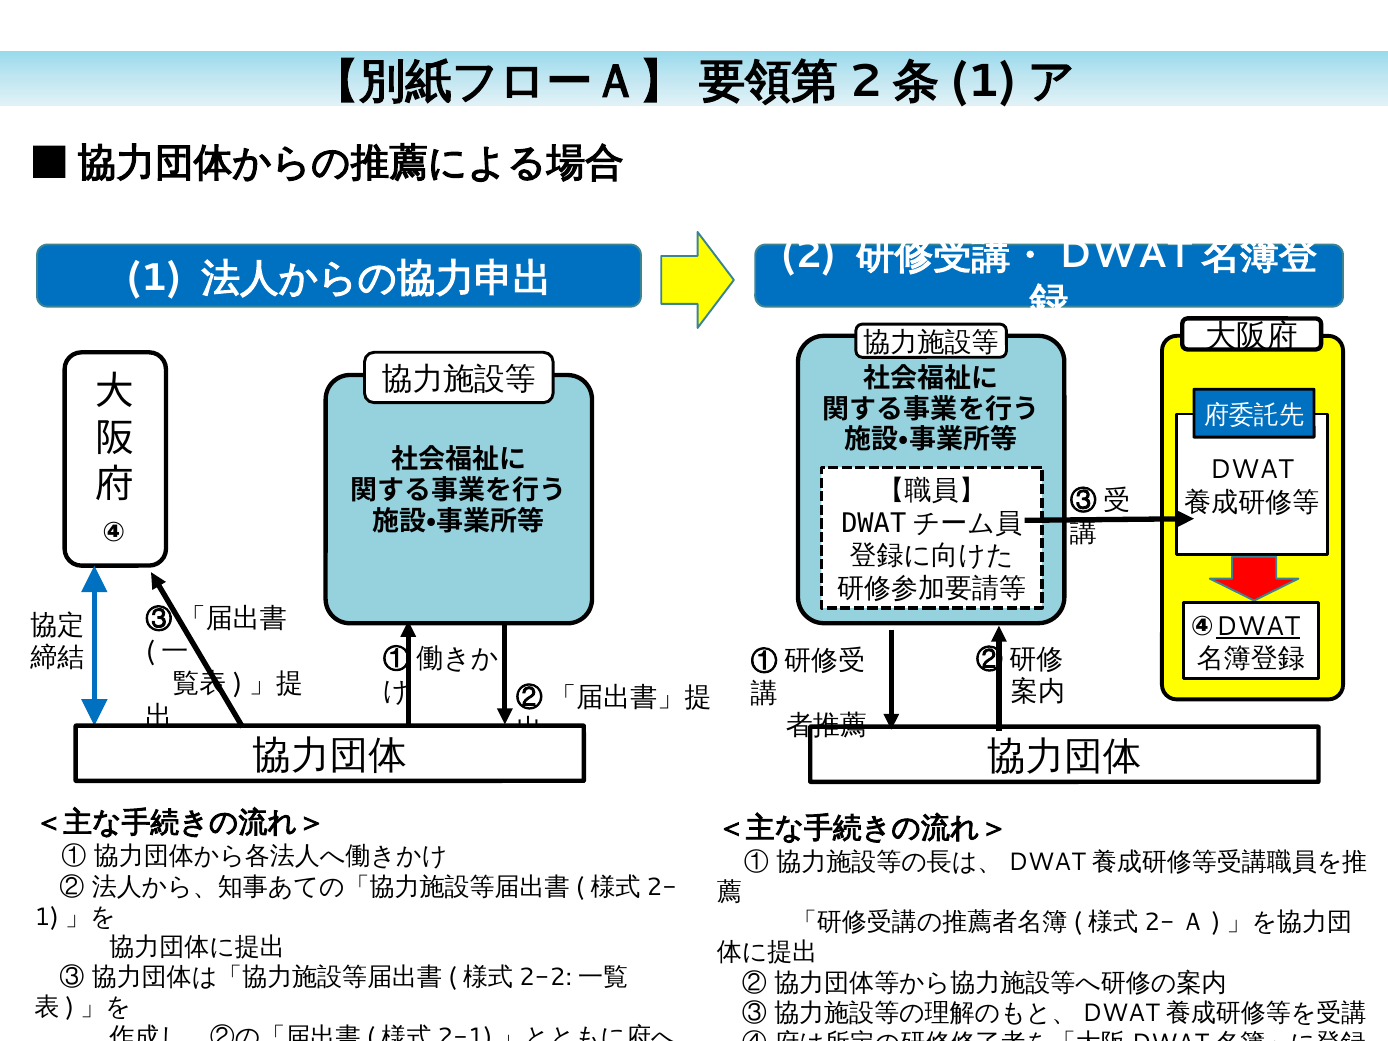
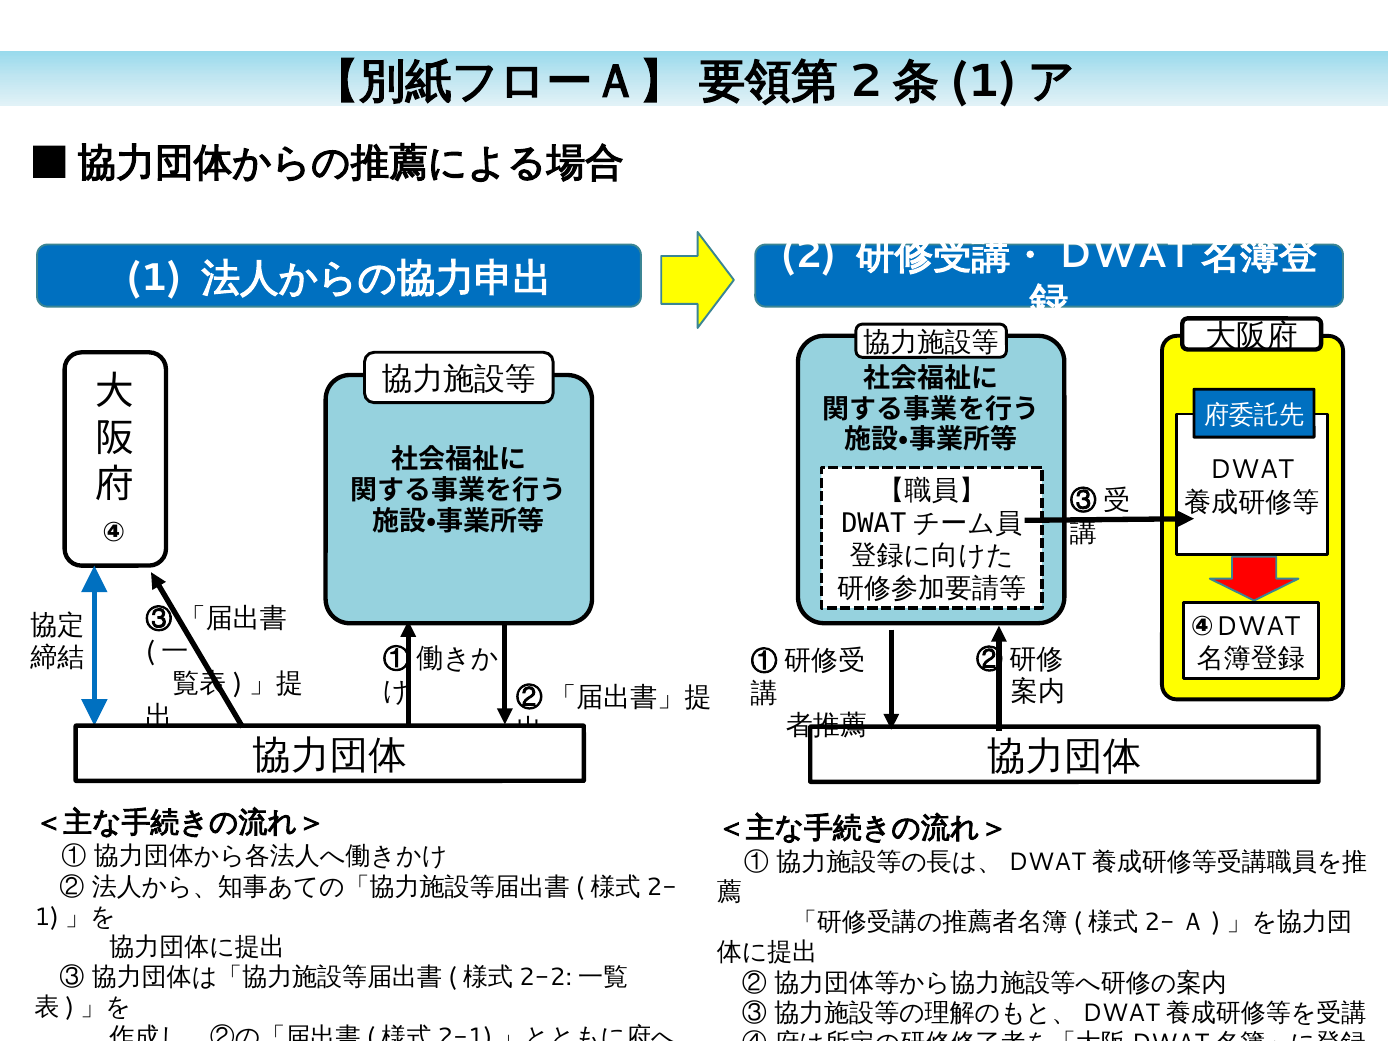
DWAT at (1258, 626) underline: present -> none
